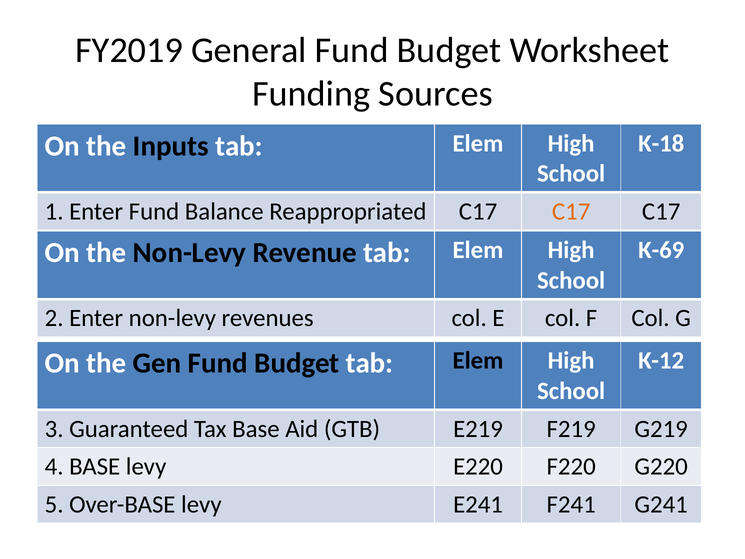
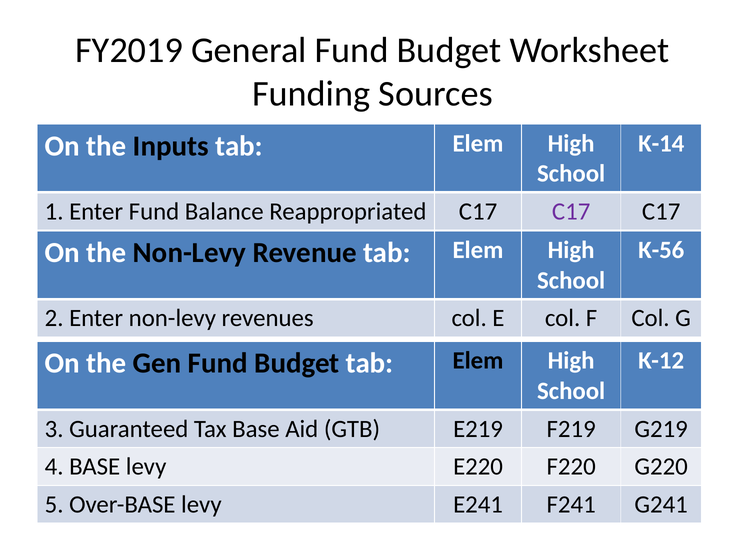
K-18: K-18 -> K-14
C17 at (571, 211) colour: orange -> purple
K-69: K-69 -> K-56
